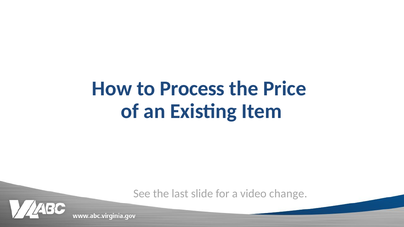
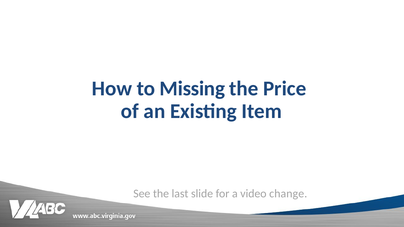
Process: Process -> Missing
